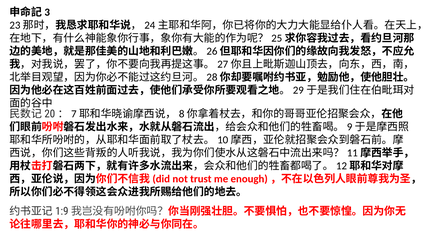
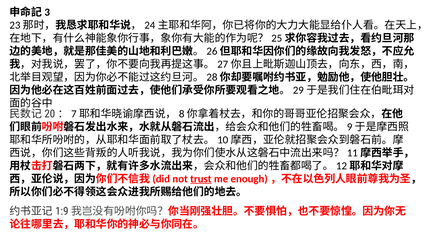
trust underline: none -> present
